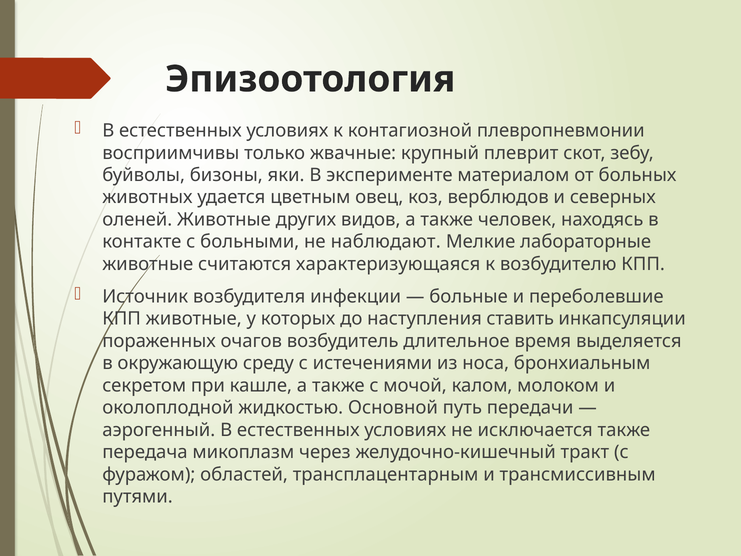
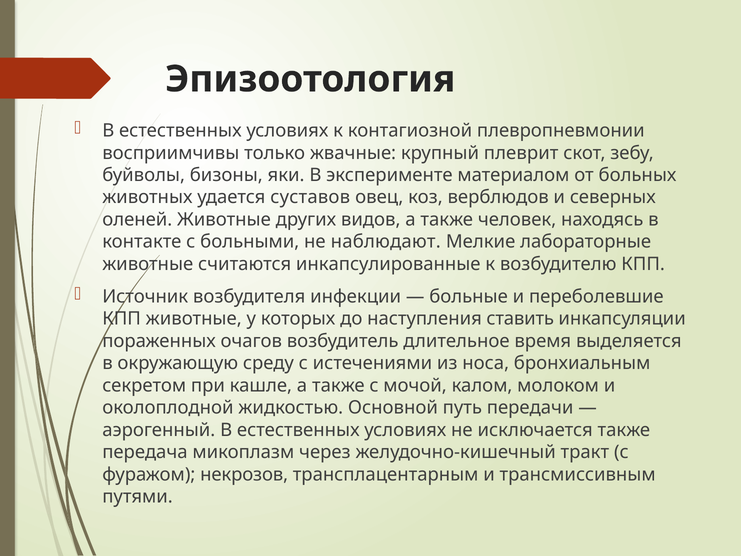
цветным: цветным -> суставов
характеризующаяся: характеризующаяся -> инкапсулированные
областей: областей -> некрозов
